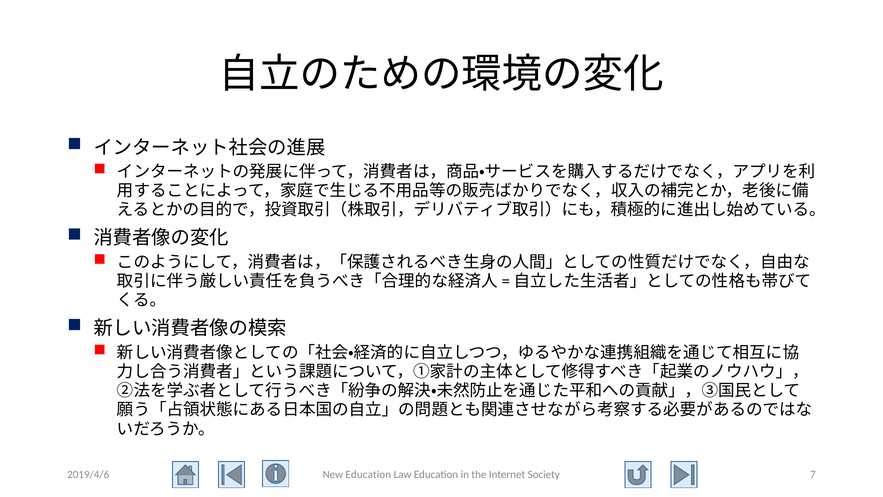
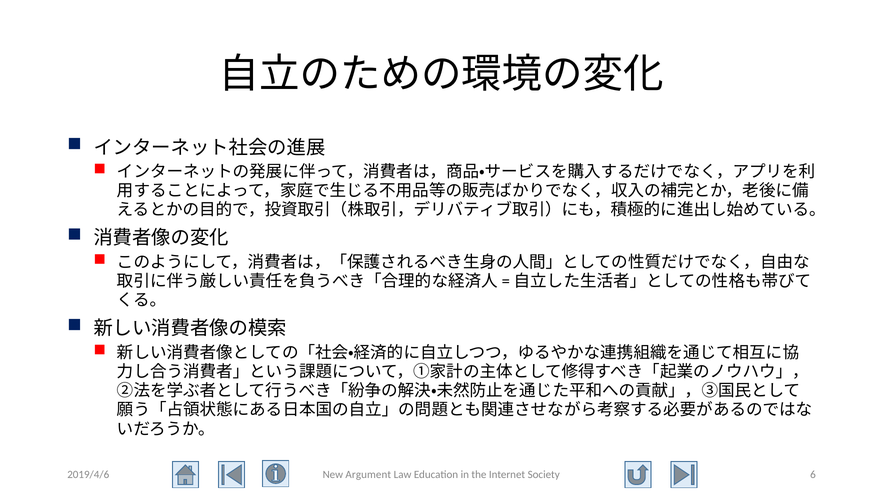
New Education: Education -> Argument
7: 7 -> 6
